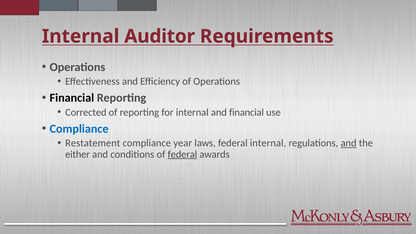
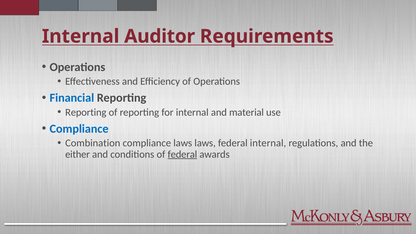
Financial at (72, 98) colour: black -> blue
Corrected at (86, 112): Corrected -> Reporting
and financial: financial -> material
Restatement: Restatement -> Combination
compliance year: year -> laws
and at (349, 143) underline: present -> none
